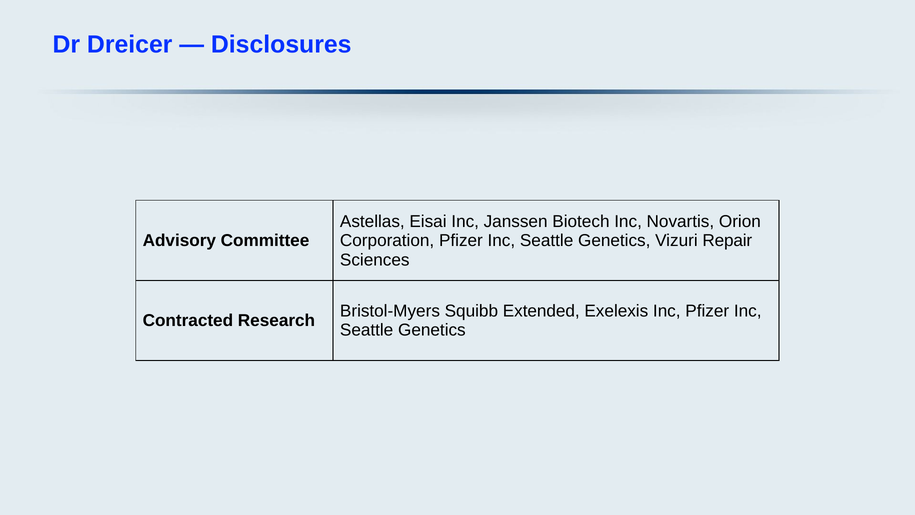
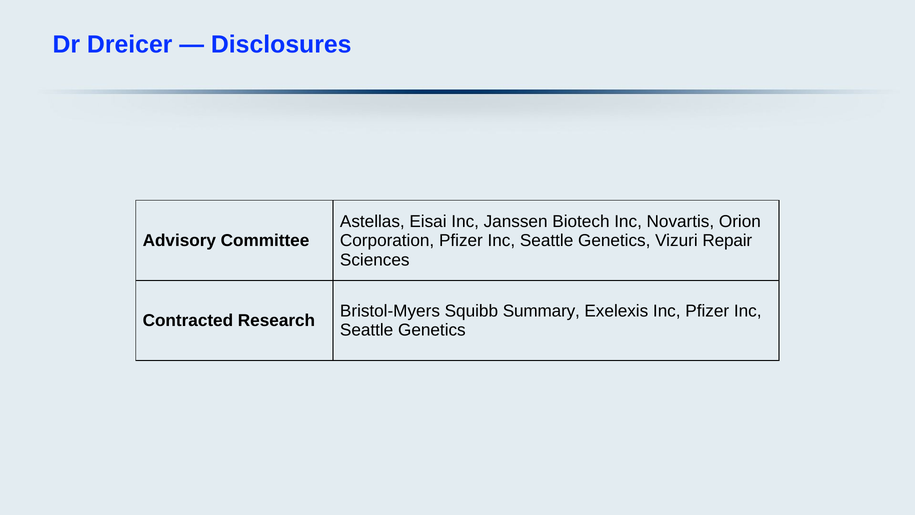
Extended: Extended -> Summary
